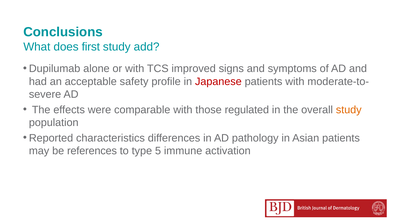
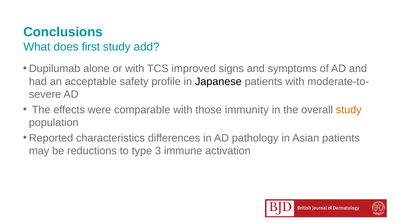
Japanese colour: red -> black
regulated: regulated -> immunity
references: references -> reductions
5: 5 -> 3
